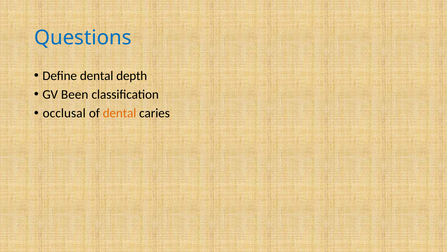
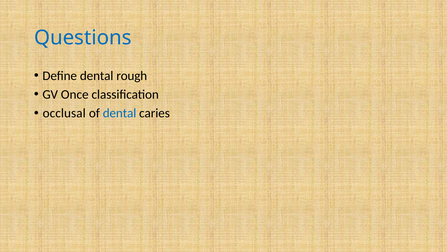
depth: depth -> rough
Been: Been -> Once
dental at (120, 113) colour: orange -> blue
